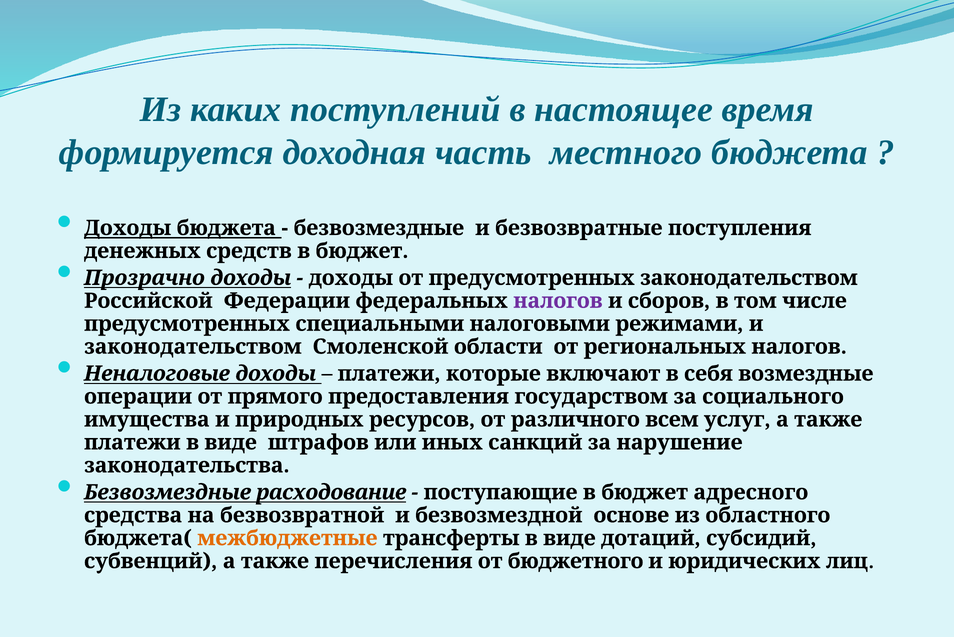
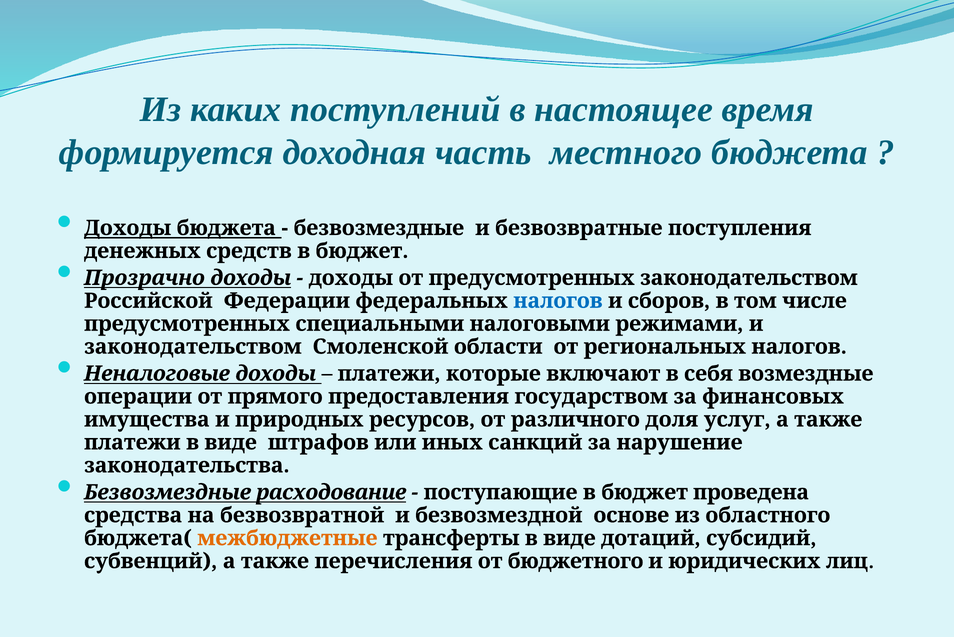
налогов at (558, 301) colour: purple -> blue
социального: социального -> финансовых
всем: всем -> доля
адресного: адресного -> проведена
